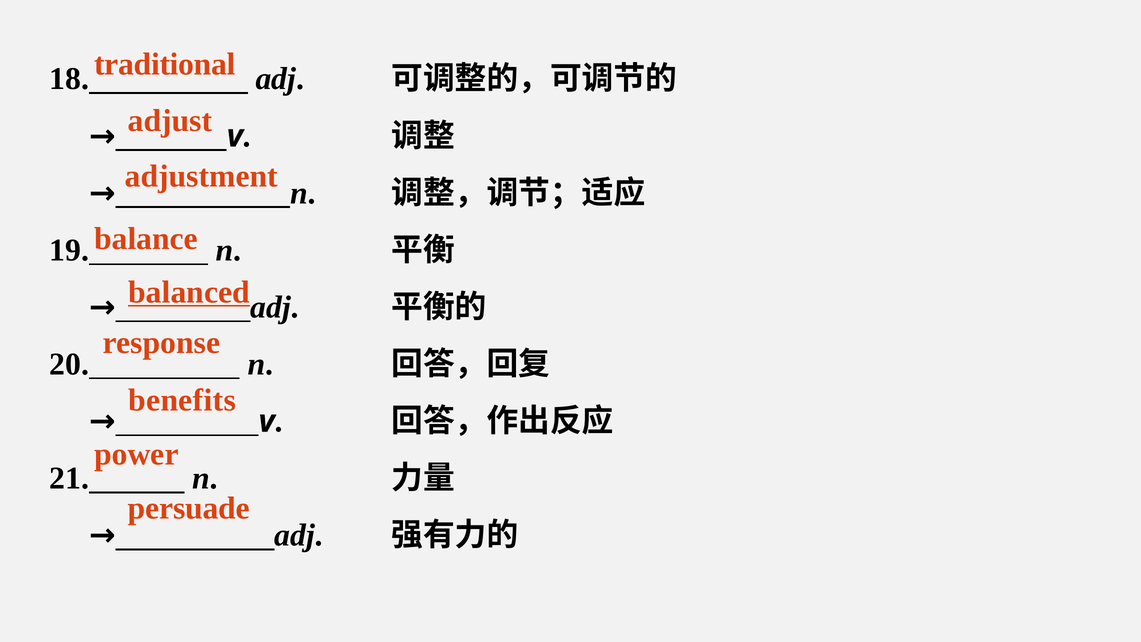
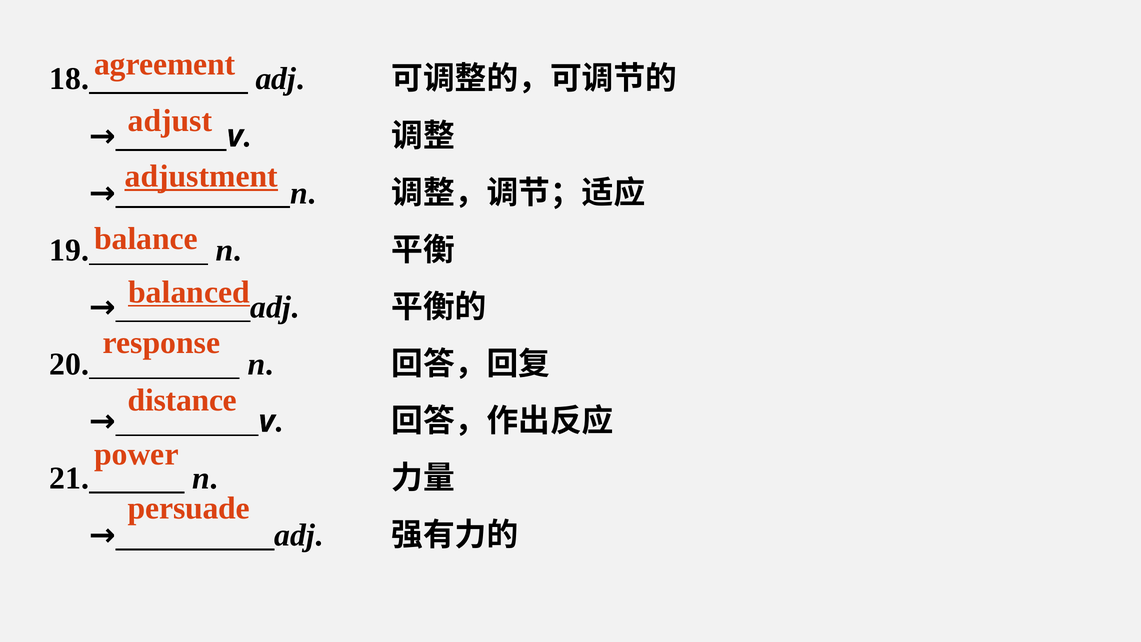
traditional: traditional -> agreement
adjustment underline: none -> present
benefits: benefits -> distance
